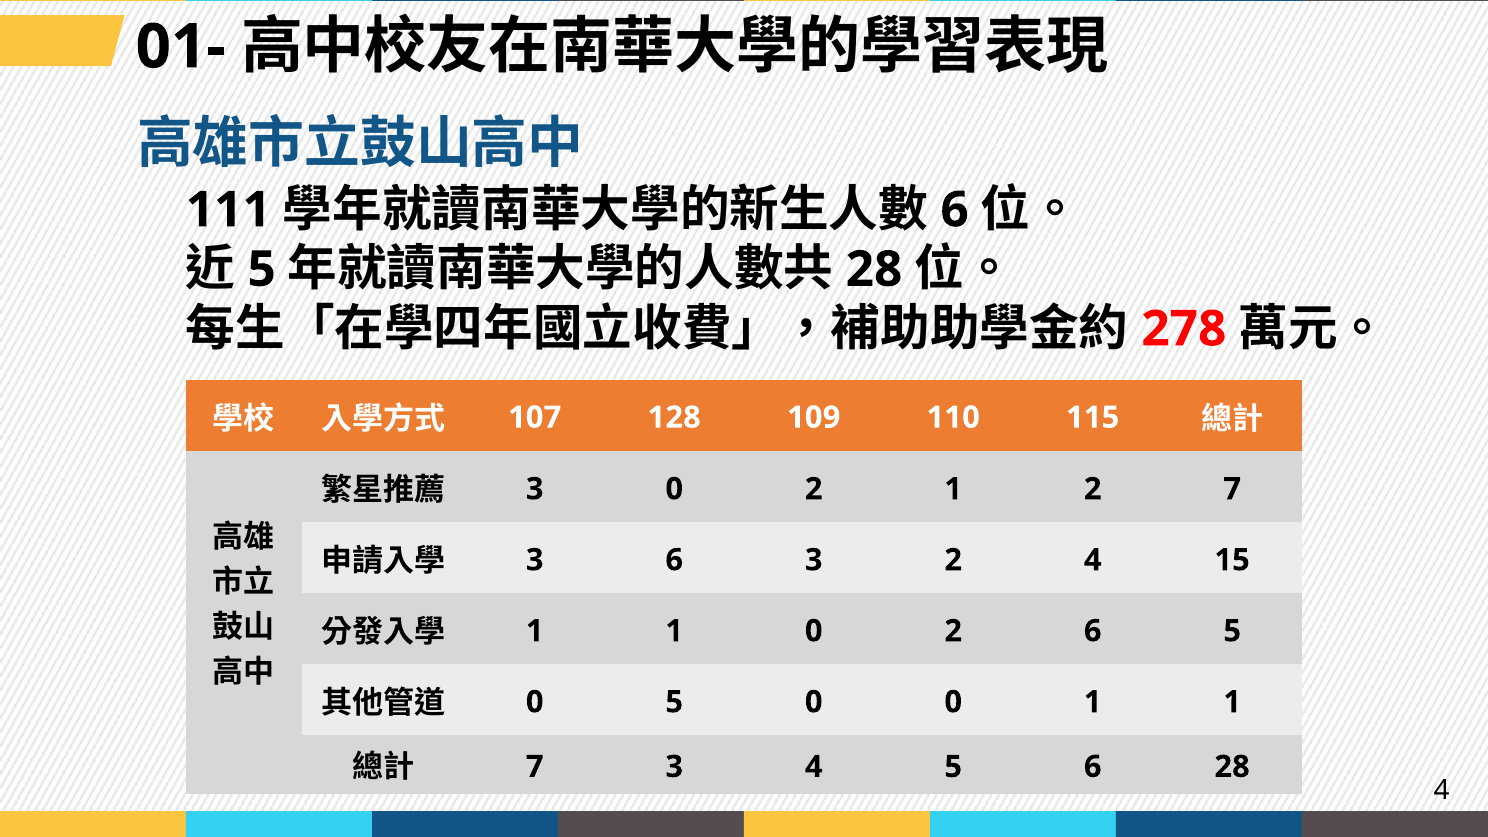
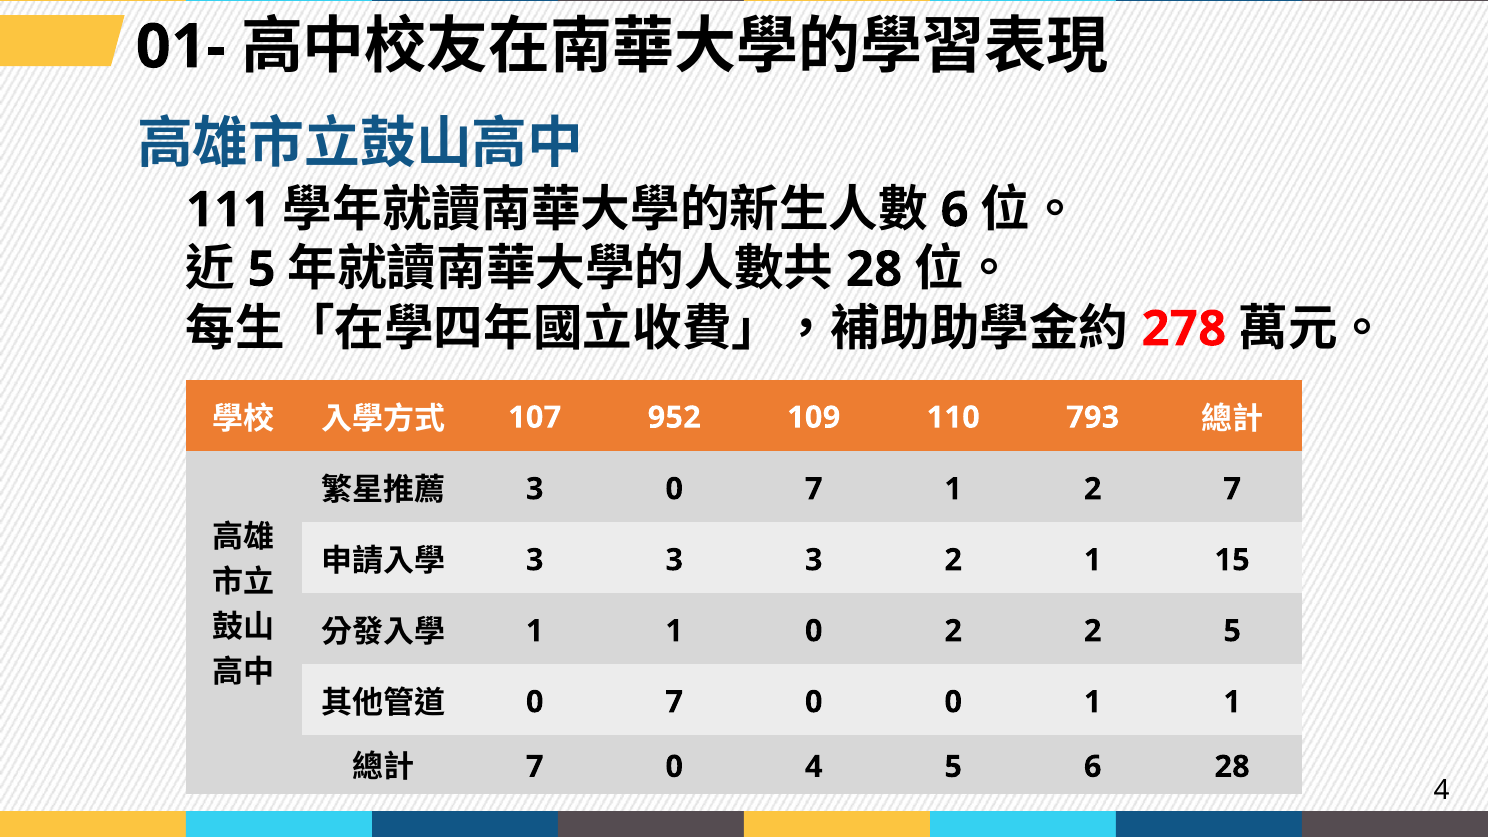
128: 128 -> 952
115: 115 -> 793
3 0 2: 2 -> 7
6 at (674, 560): 6 -> 3
2 4: 4 -> 1
2 6: 6 -> 2
5 at (674, 702): 5 -> 7
3 at (674, 767): 3 -> 0
